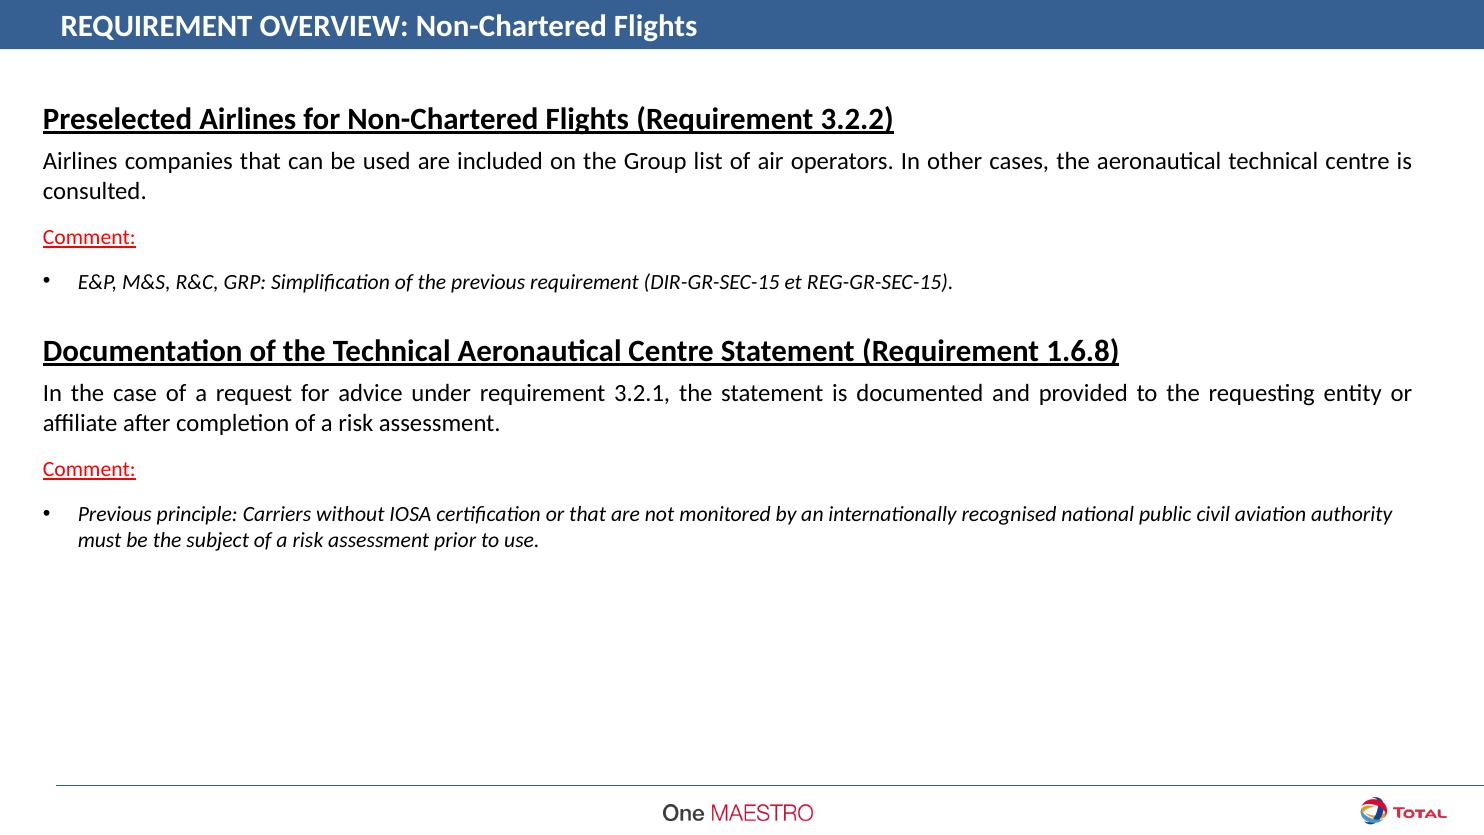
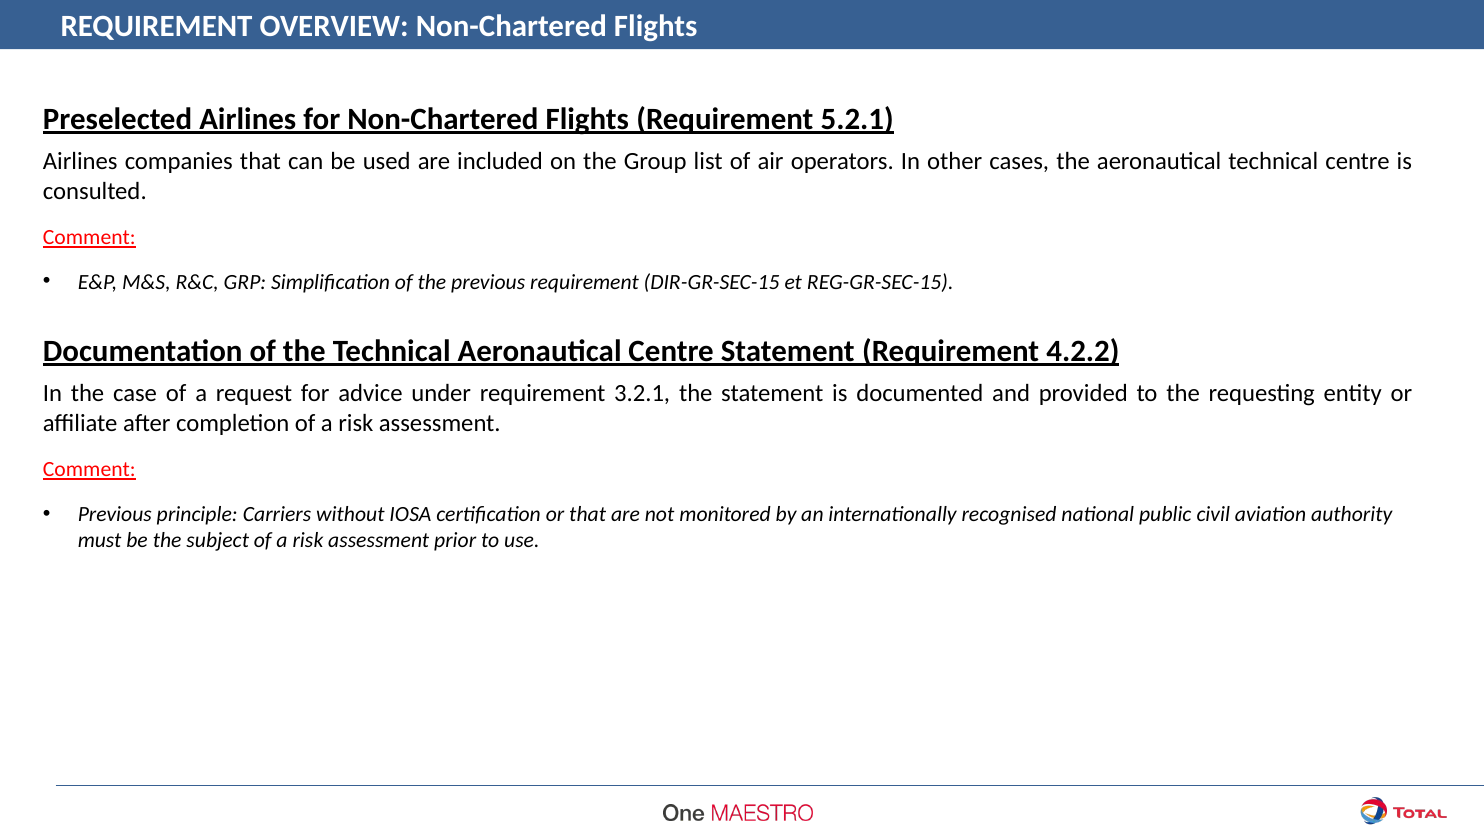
3.2.2: 3.2.2 -> 5.2.1
1.6.8: 1.6.8 -> 4.2.2
